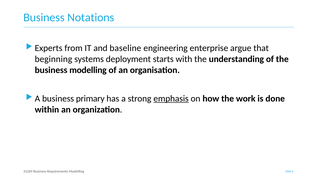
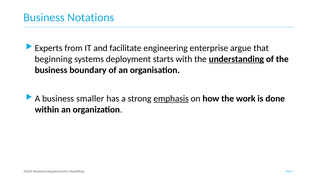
baseline: baseline -> facilitate
understanding underline: none -> present
business modelling: modelling -> boundary
primary: primary -> smaller
